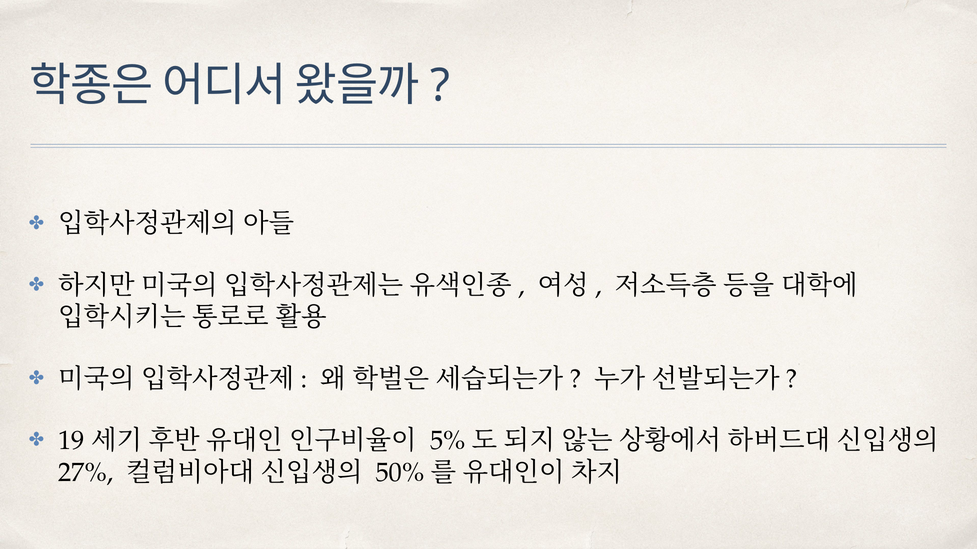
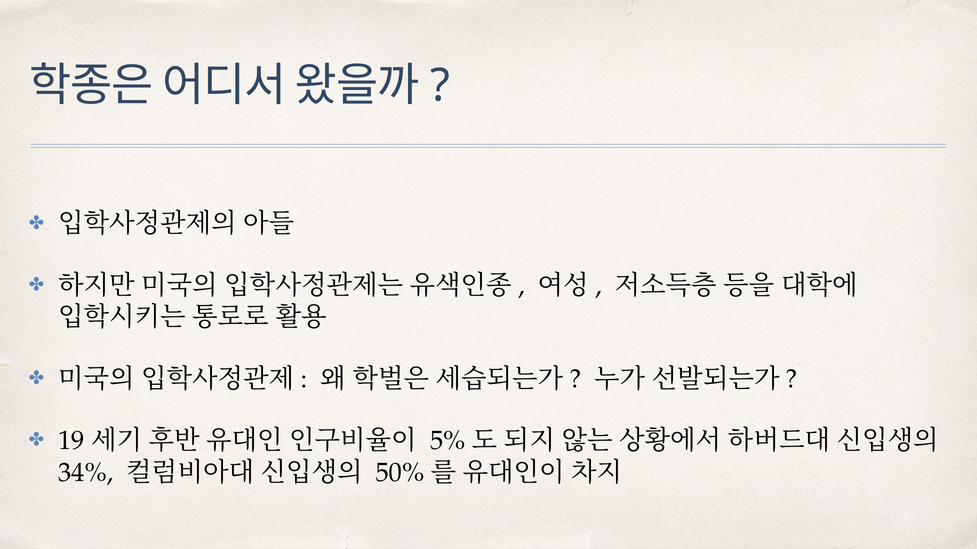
27%: 27% -> 34%
